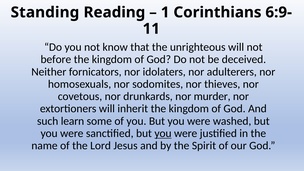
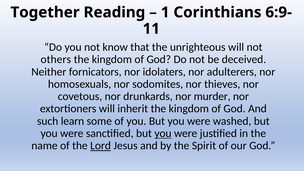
Standing: Standing -> Together
before: before -> others
Lord underline: none -> present
